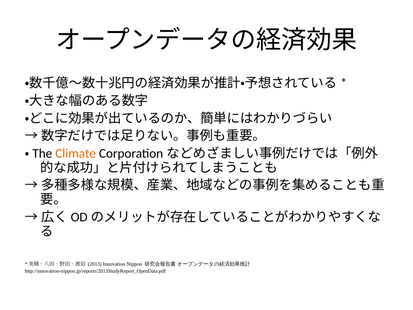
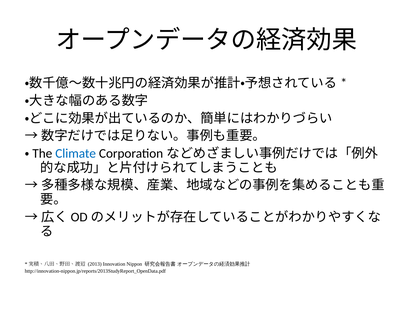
Climate colour: orange -> blue
